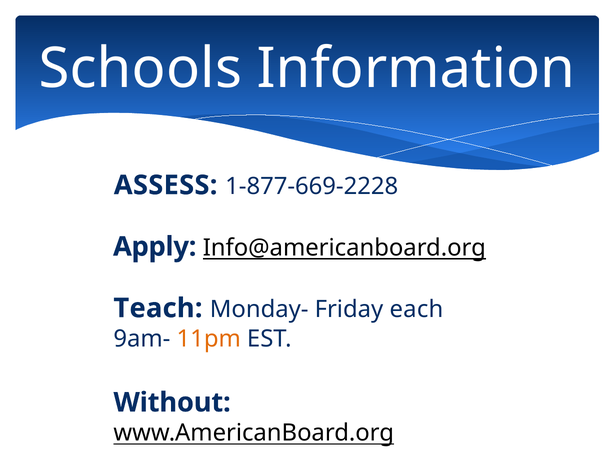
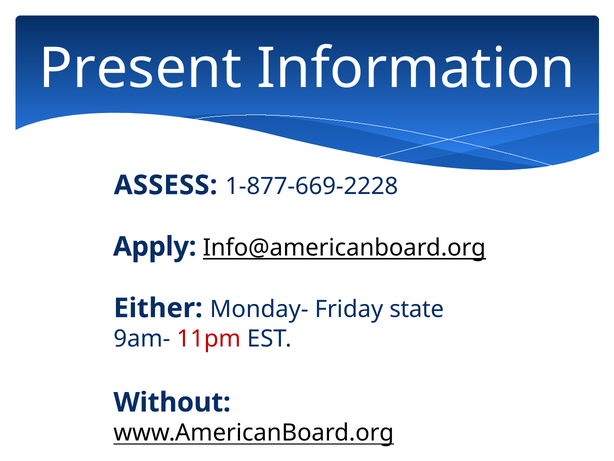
Schools: Schools -> Present
Teach: Teach -> Either
each: each -> state
11pm colour: orange -> red
